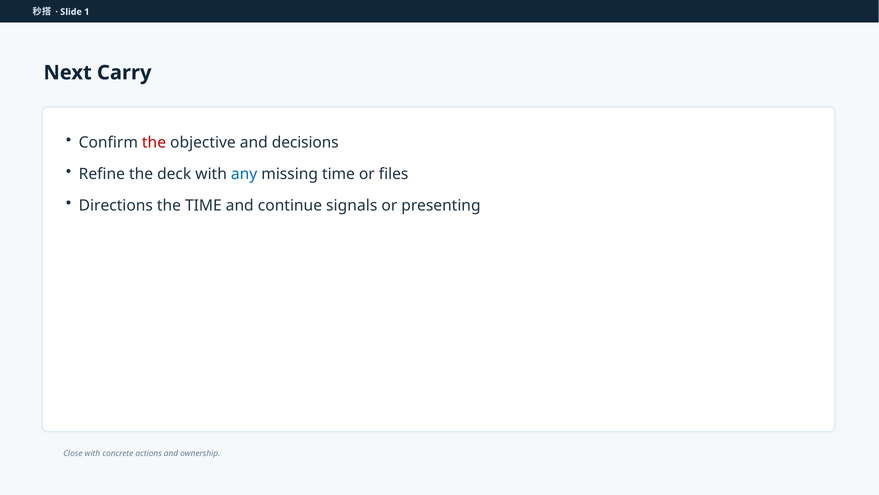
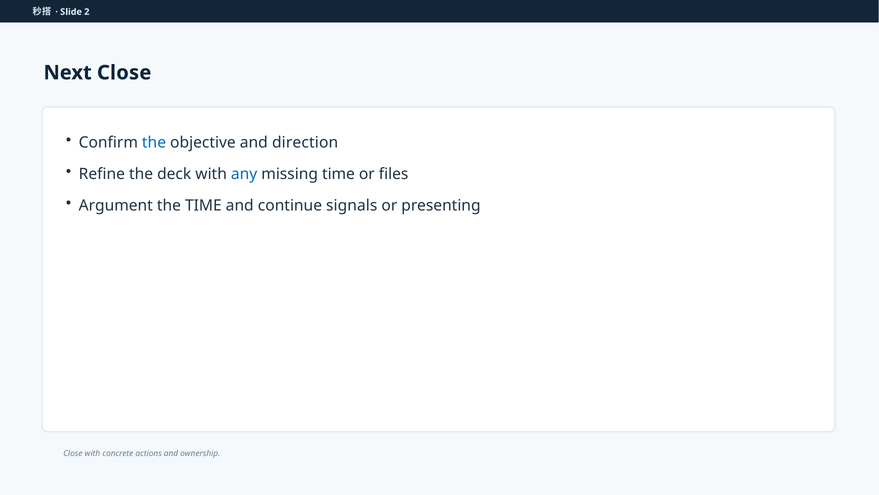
1: 1 -> 2
Next Carry: Carry -> Close
the at (154, 142) colour: red -> blue
decisions: decisions -> direction
Directions: Directions -> Argument
